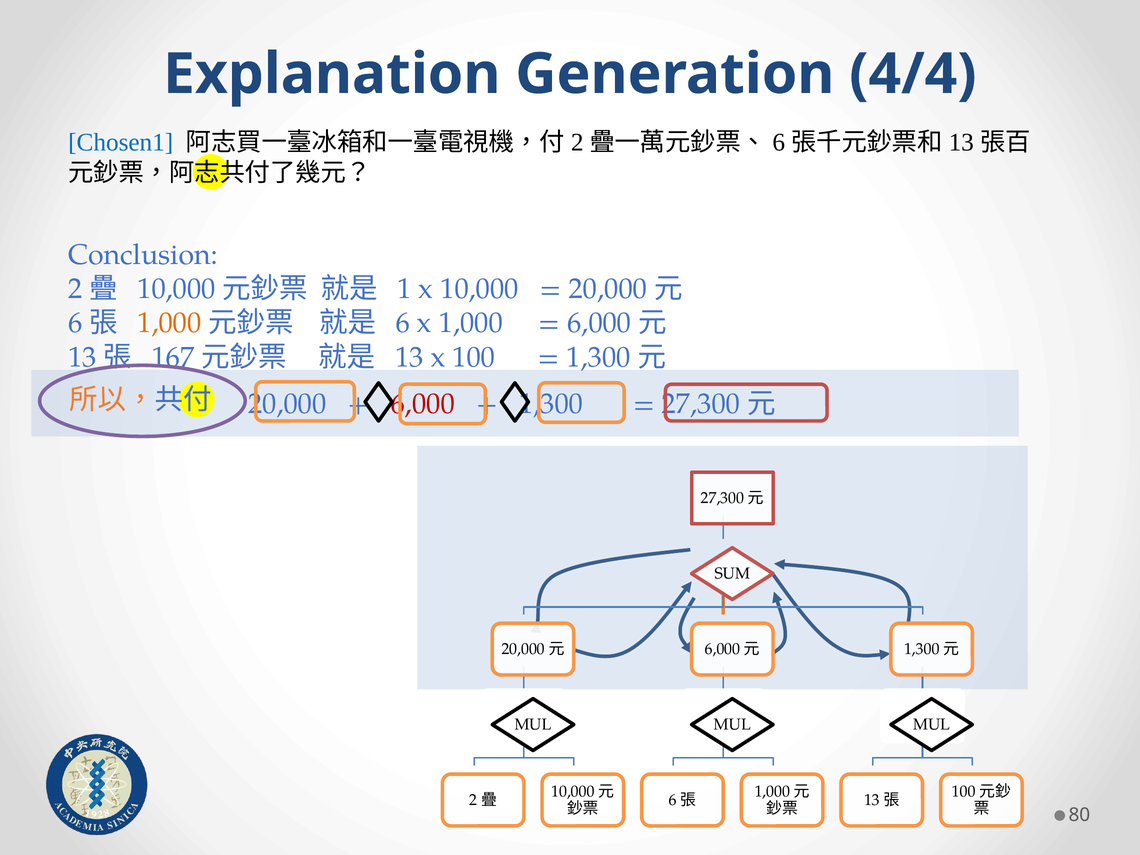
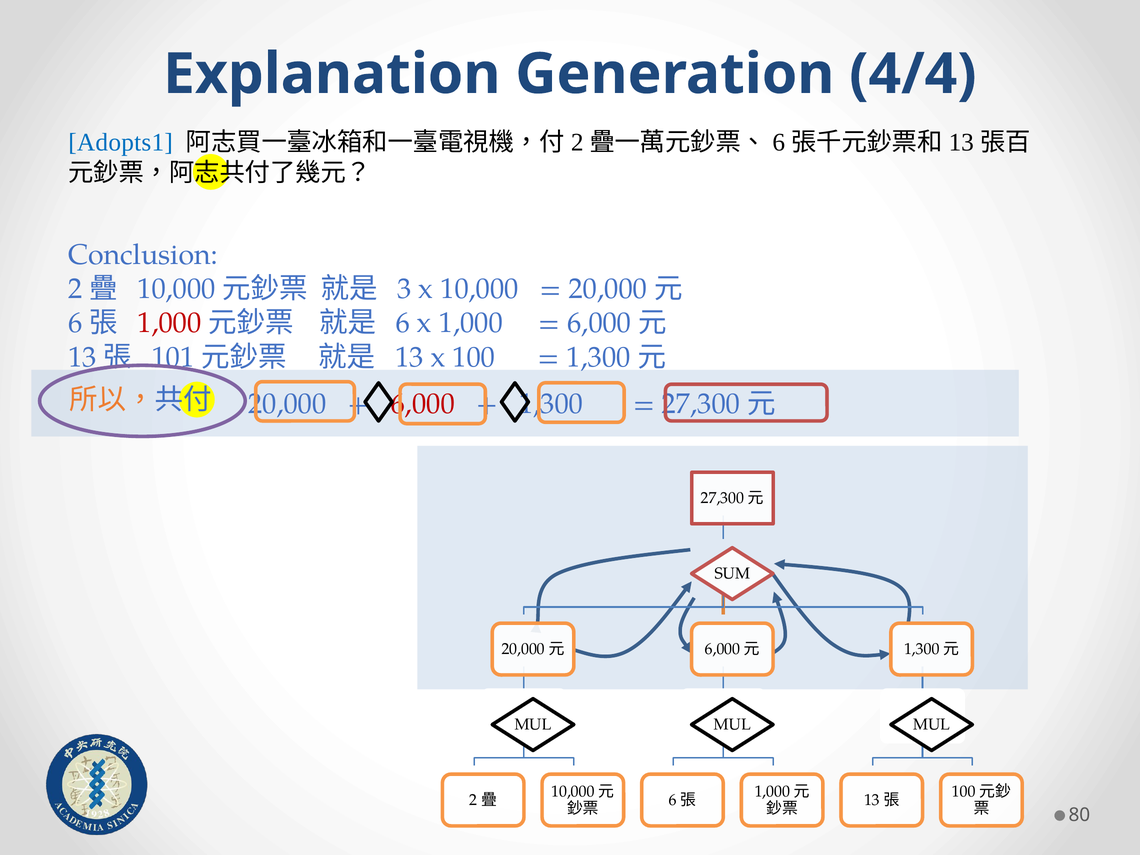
Chosen1: Chosen1 -> Adopts1
1: 1 -> 3
1,000 at (169, 323) colour: orange -> red
167: 167 -> 101
